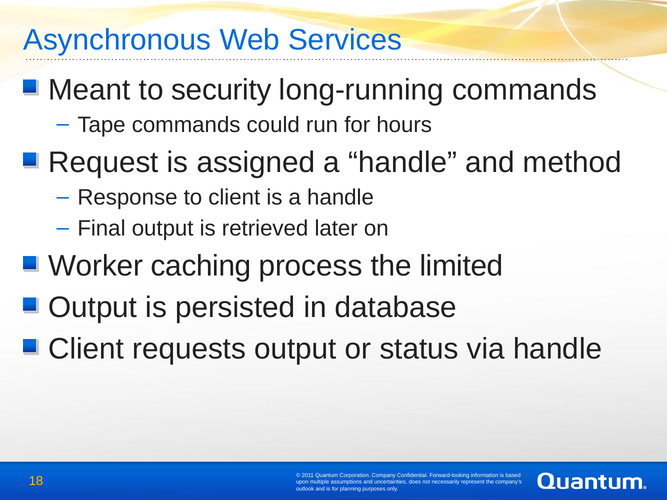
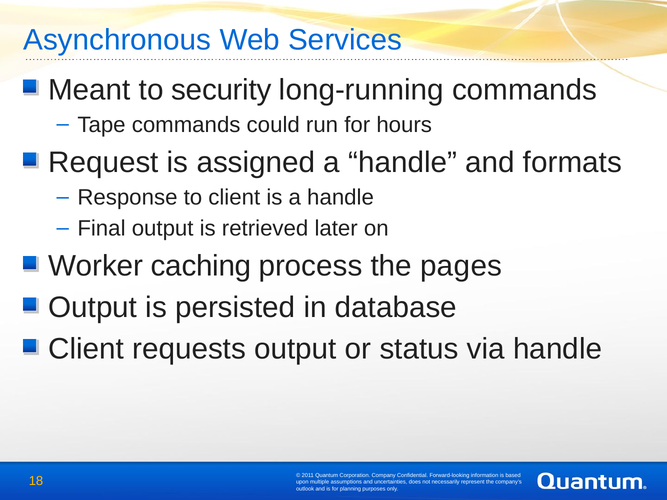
method: method -> formats
limited: limited -> pages
